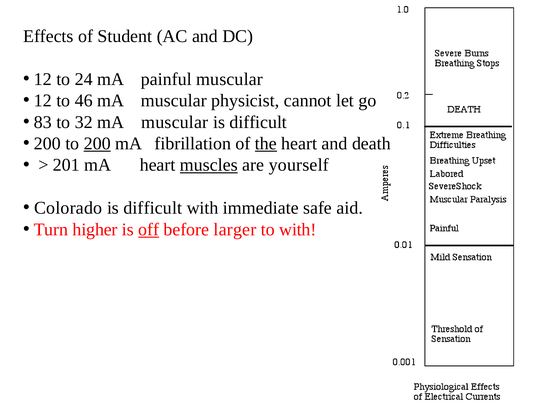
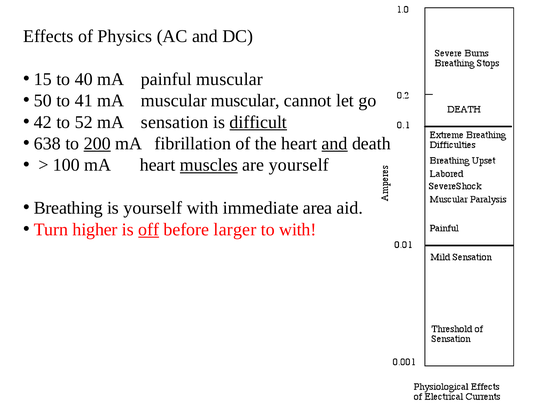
Student: Student -> Physics
12 at (43, 79): 12 -> 15
24: 24 -> 40
12 at (43, 101): 12 -> 50
46: 46 -> 41
muscular physicist: physicist -> muscular
83: 83 -> 42
32: 32 -> 52
muscular at (175, 122): muscular -> sensation
difficult at (258, 122) underline: none -> present
200 at (47, 144): 200 -> 638
the underline: present -> none
and at (335, 144) underline: none -> present
201: 201 -> 100
Colorado: Colorado -> Breathing
difficult at (153, 208): difficult -> yourself
safe: safe -> area
